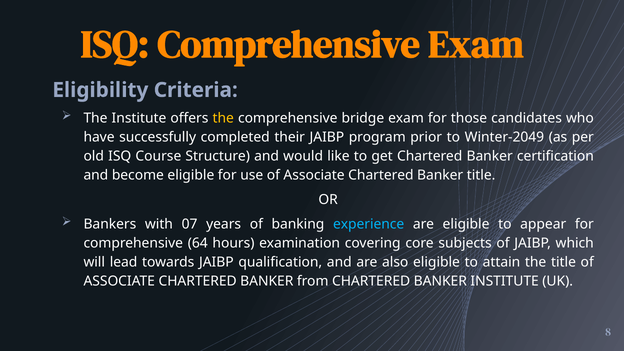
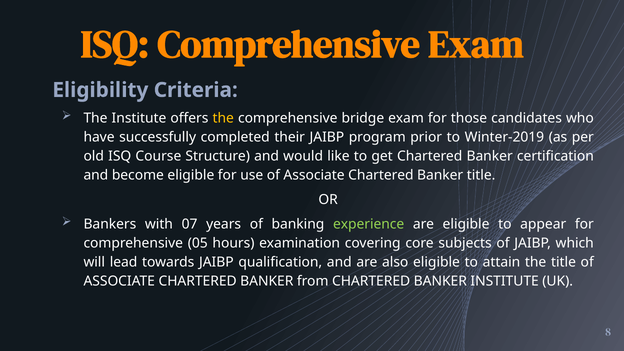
Winter-2049: Winter-2049 -> Winter-2019
experience colour: light blue -> light green
64: 64 -> 05
